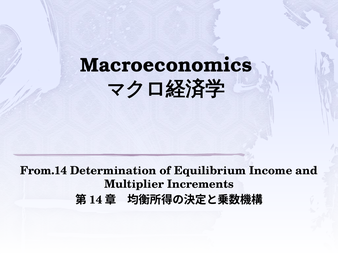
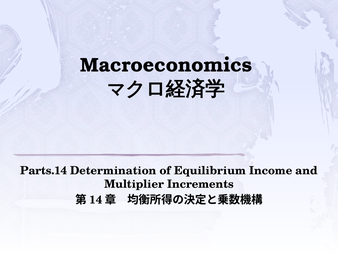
From.14: From.14 -> Parts.14
